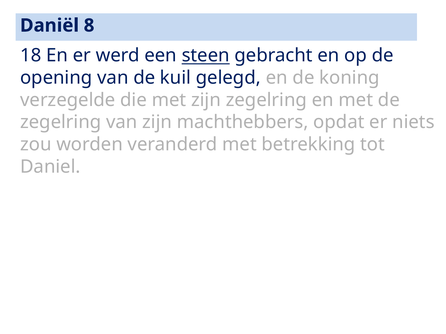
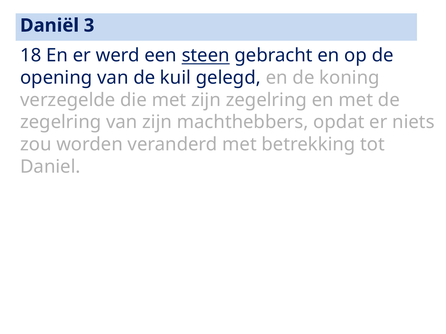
8: 8 -> 3
